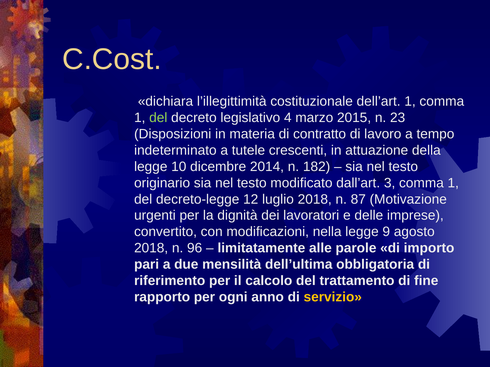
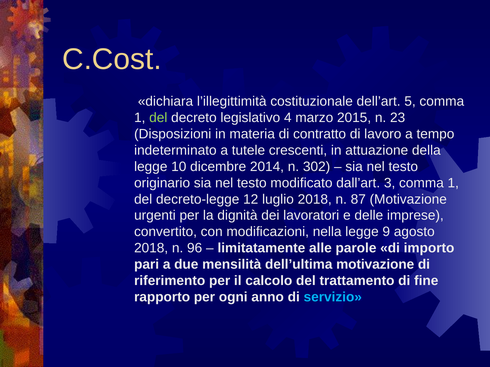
dell’art 1: 1 -> 5
182: 182 -> 302
dell’ultima obbligatoria: obbligatoria -> motivazione
servizio colour: yellow -> light blue
